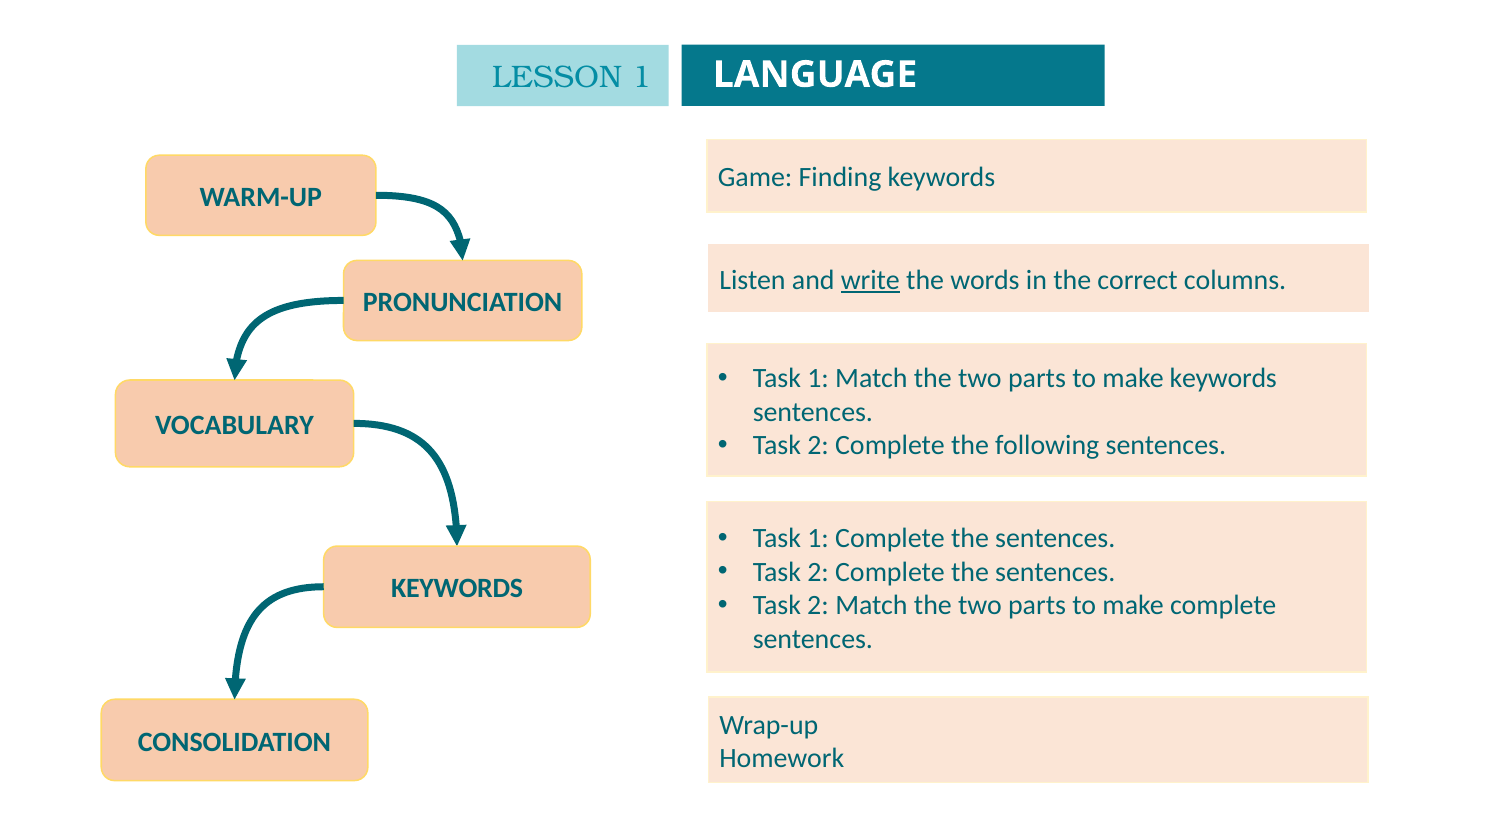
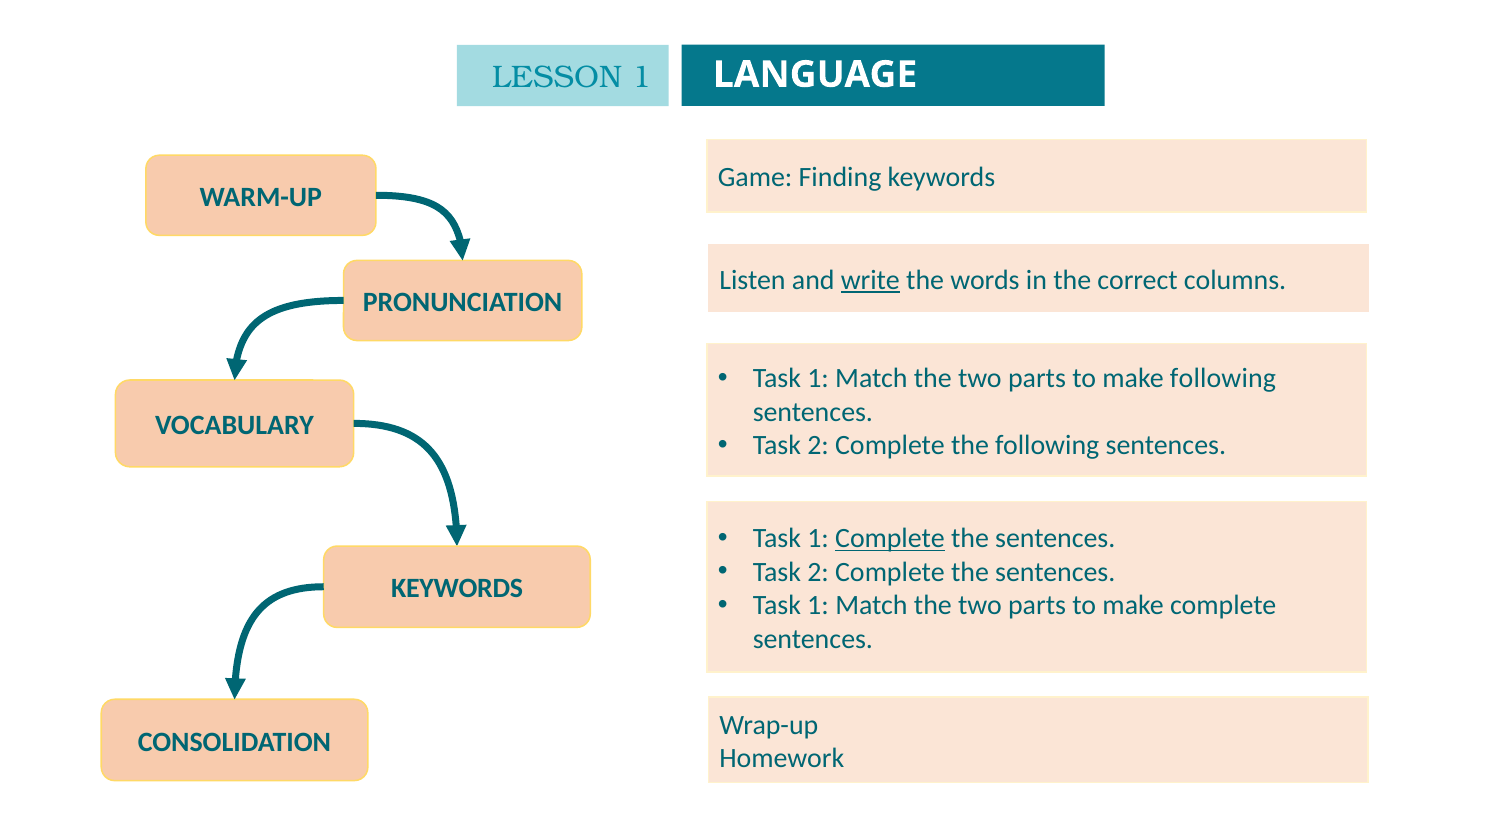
make keywords: keywords -> following
Complete at (890, 538) underline: none -> present
2 at (818, 605): 2 -> 1
